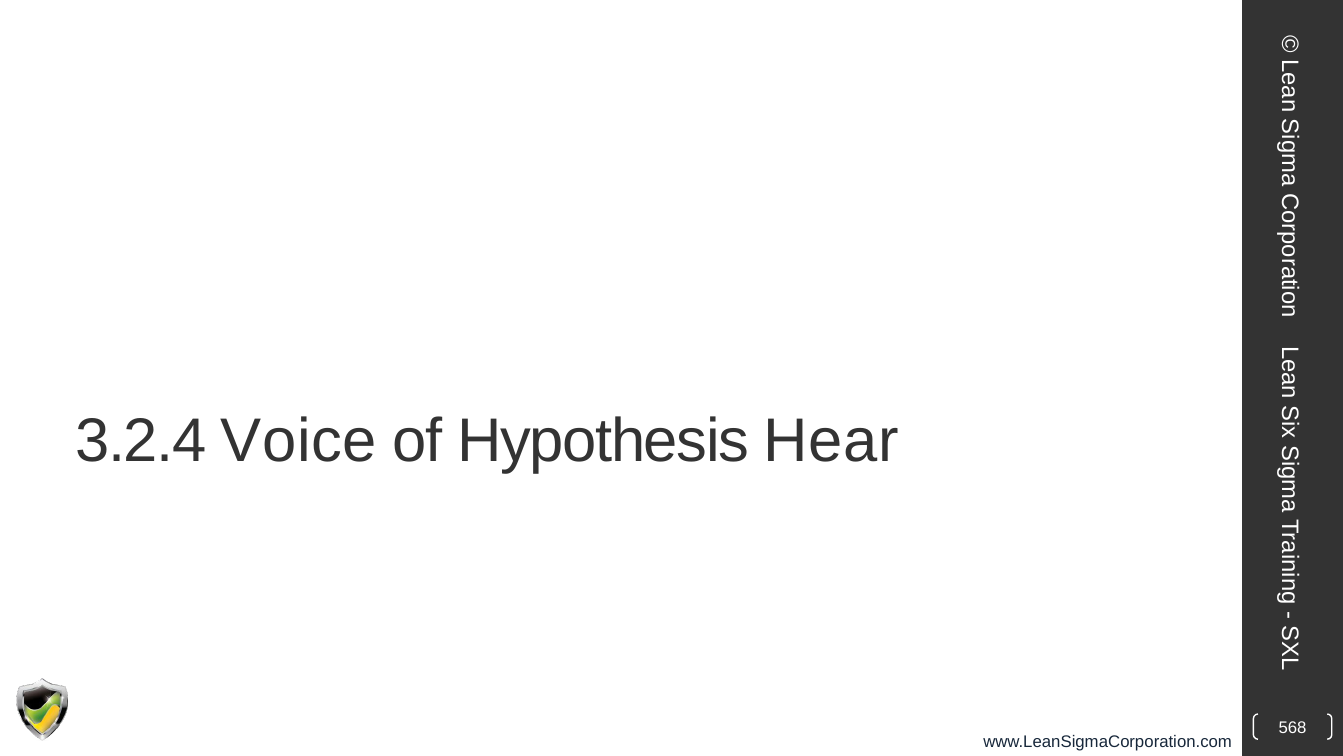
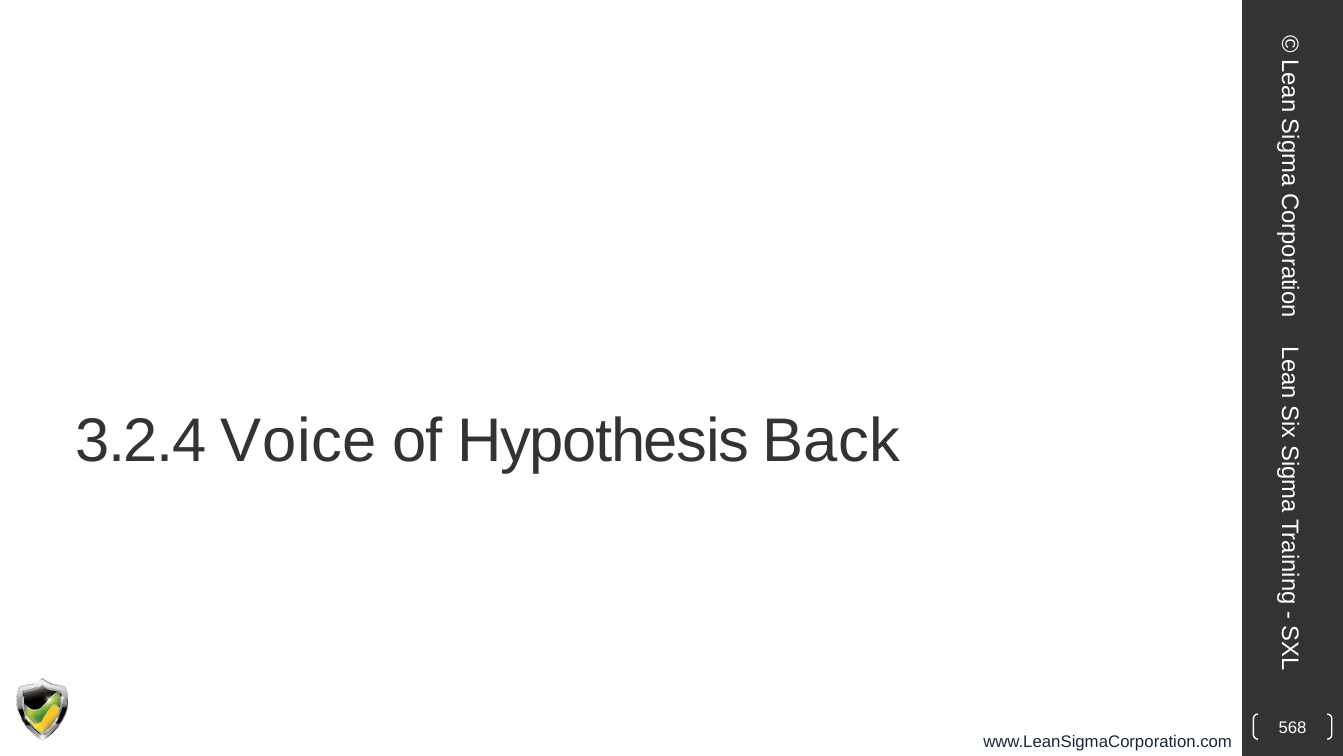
Hear: Hear -> Back
